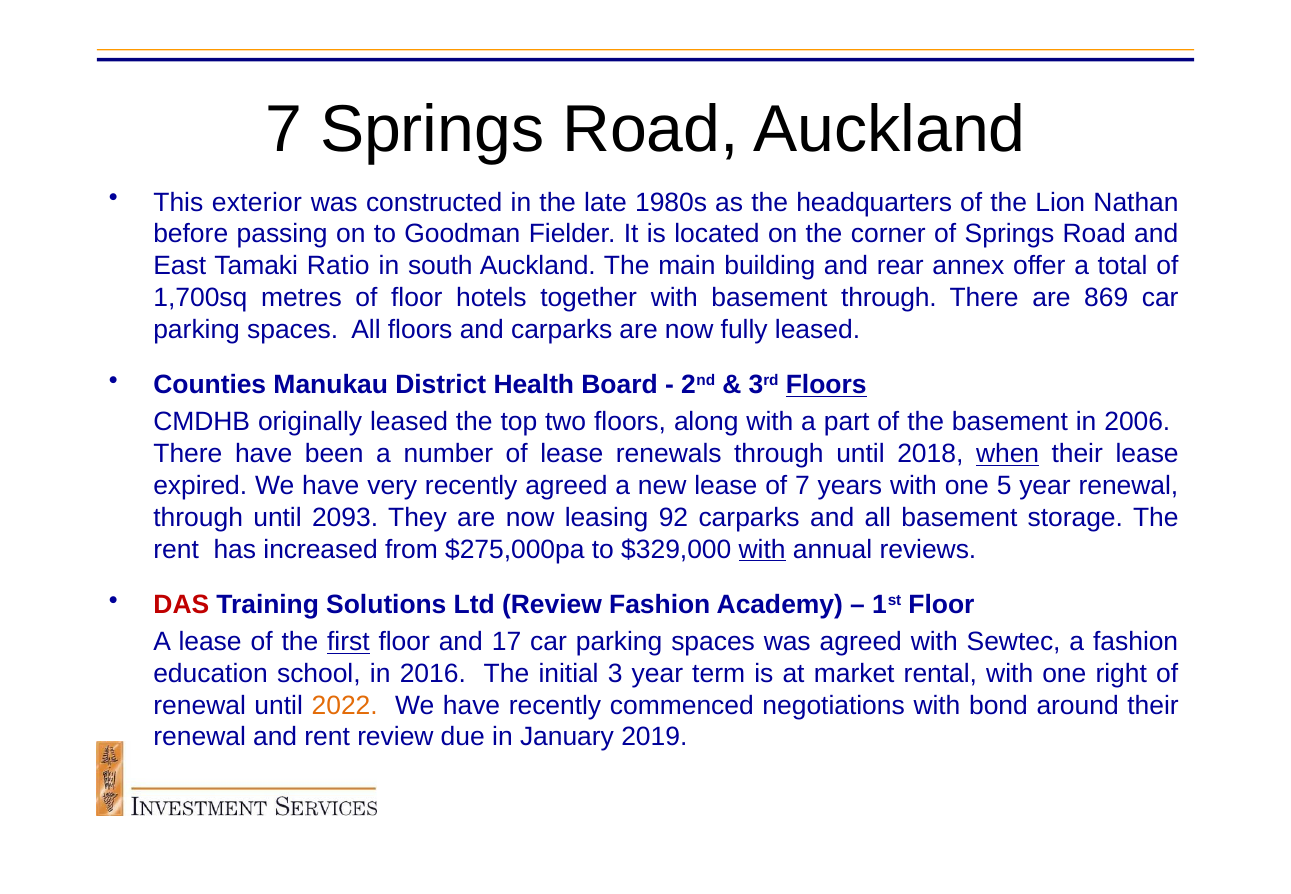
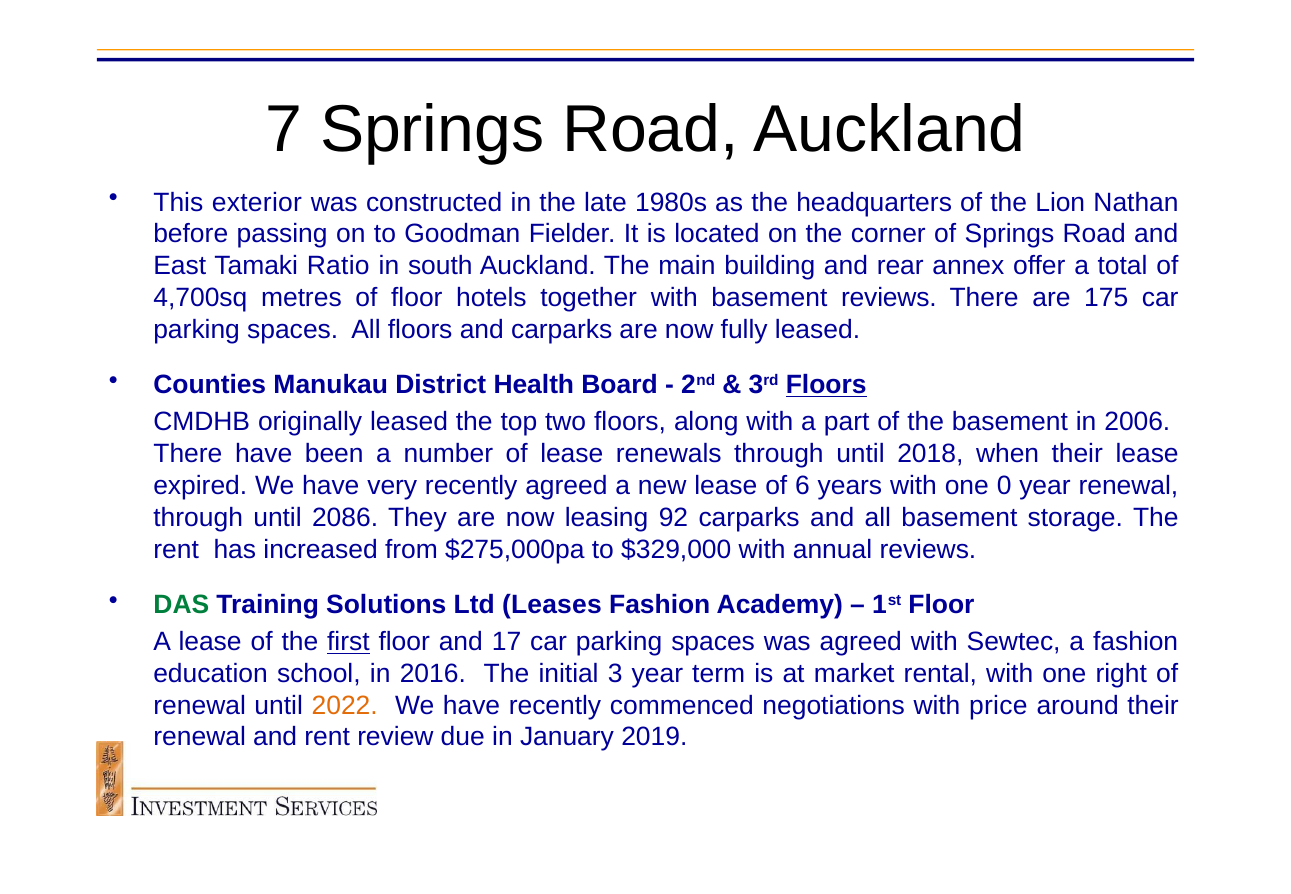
1,700sq: 1,700sq -> 4,700sq
basement through: through -> reviews
869: 869 -> 175
when underline: present -> none
of 7: 7 -> 6
5: 5 -> 0
2093: 2093 -> 2086
with at (762, 549) underline: present -> none
DAS colour: red -> green
Ltd Review: Review -> Leases
bond: bond -> price
